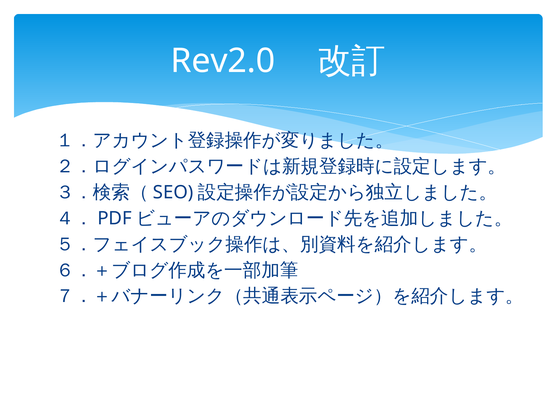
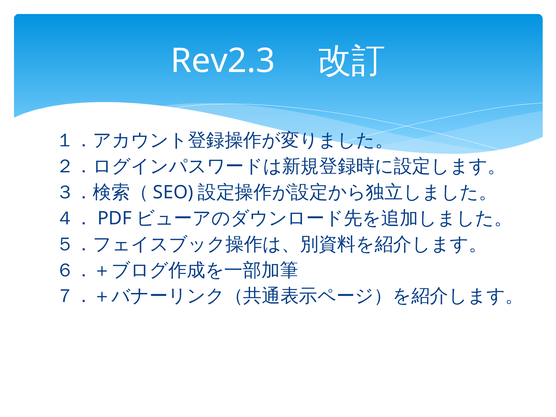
Rev2.0: Rev2.0 -> Rev2.3
